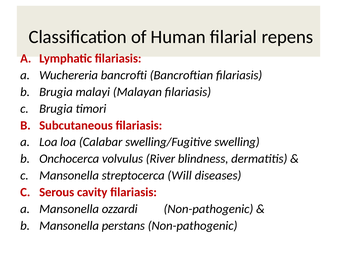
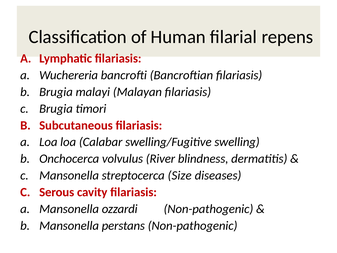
Will: Will -> Size
